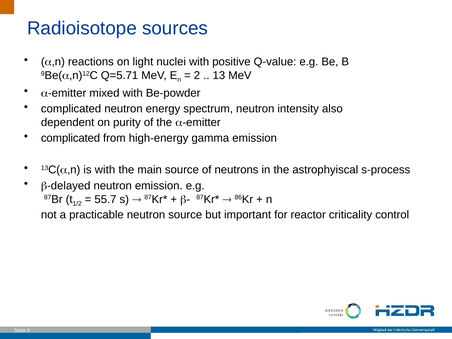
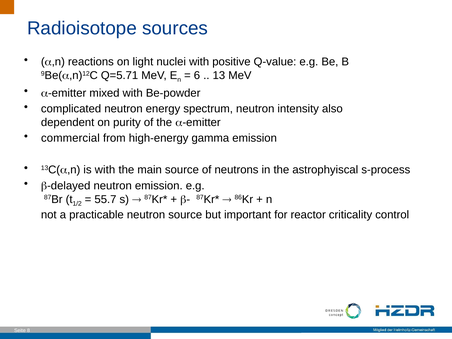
2: 2 -> 6
complicated at (71, 138): complicated -> commercial
